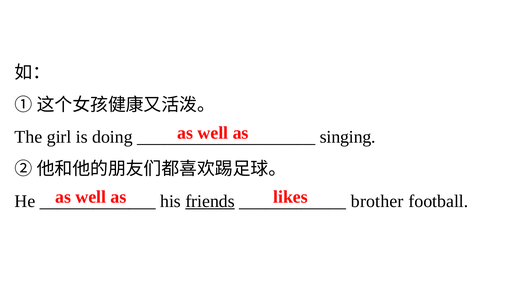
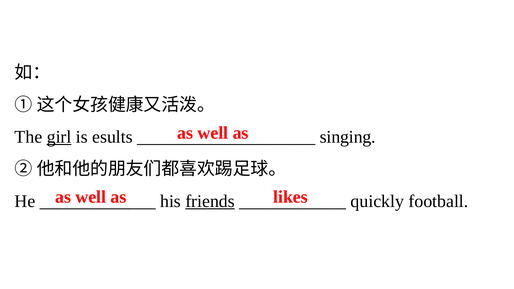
girl underline: none -> present
doing: doing -> esults
brother: brother -> quickly
